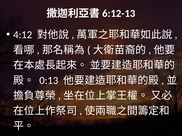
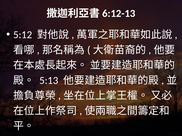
4:12: 4:12 -> 5:12
0:13: 0:13 -> 5:13
